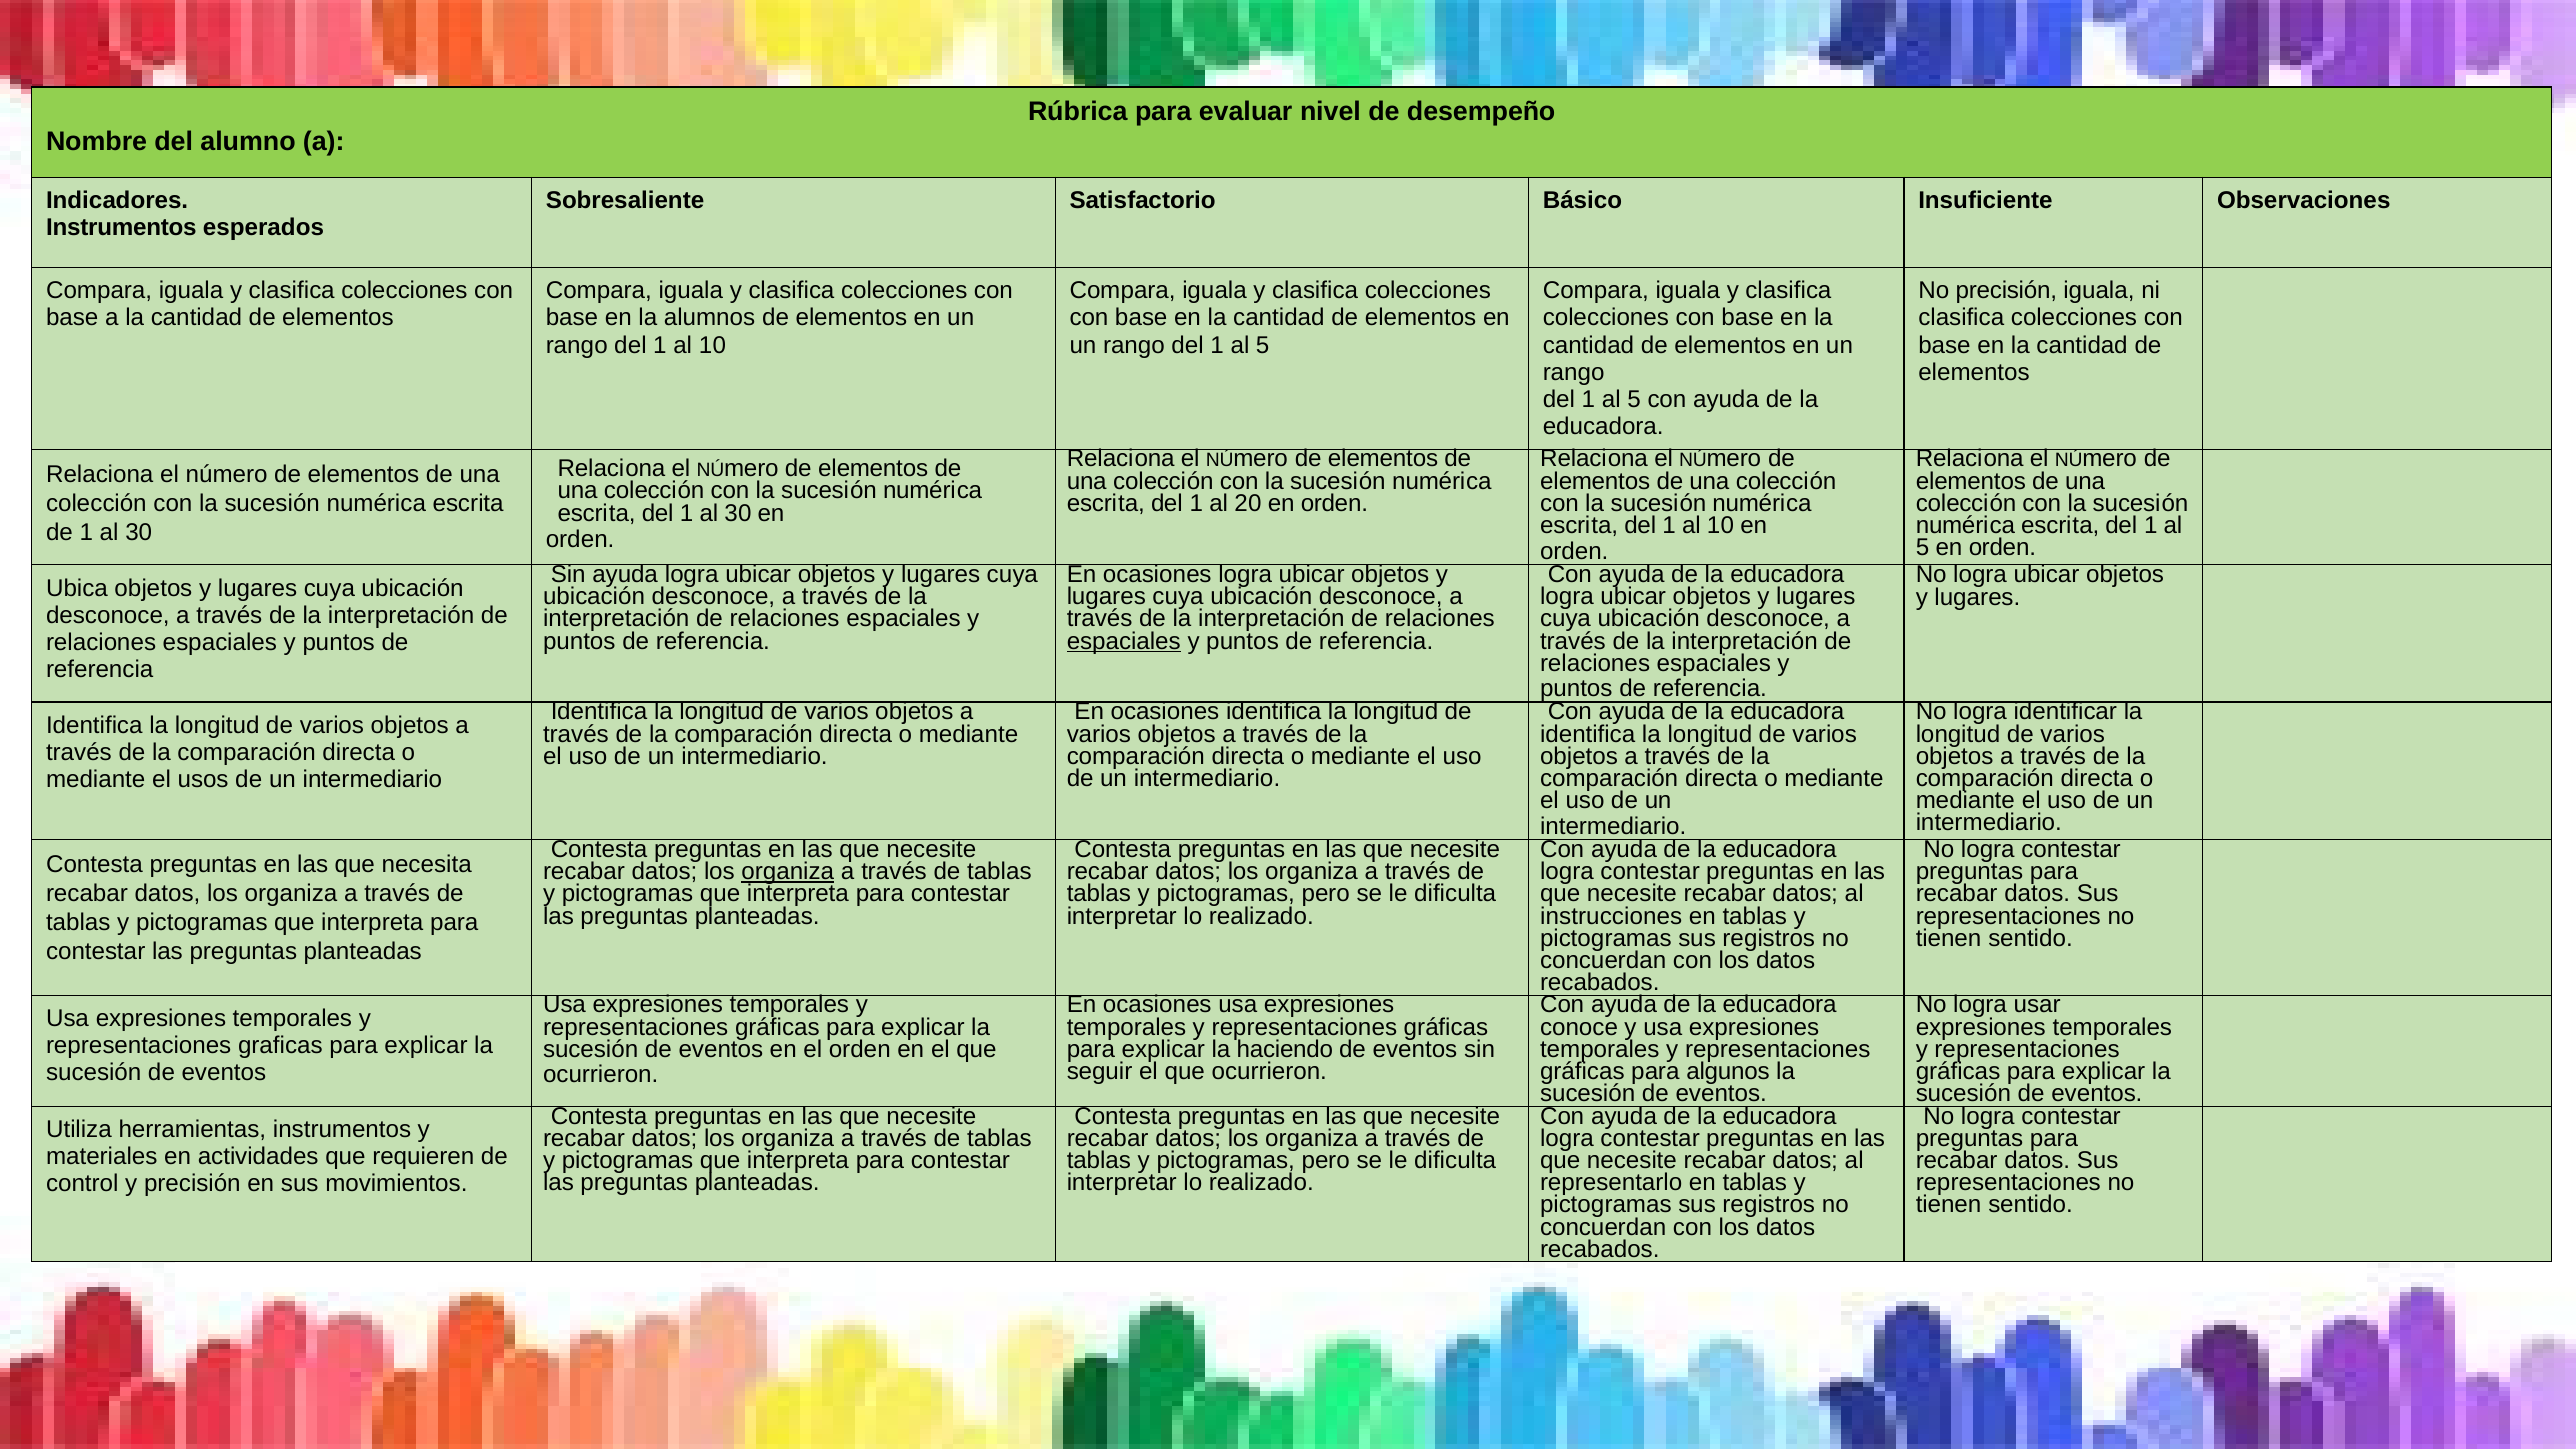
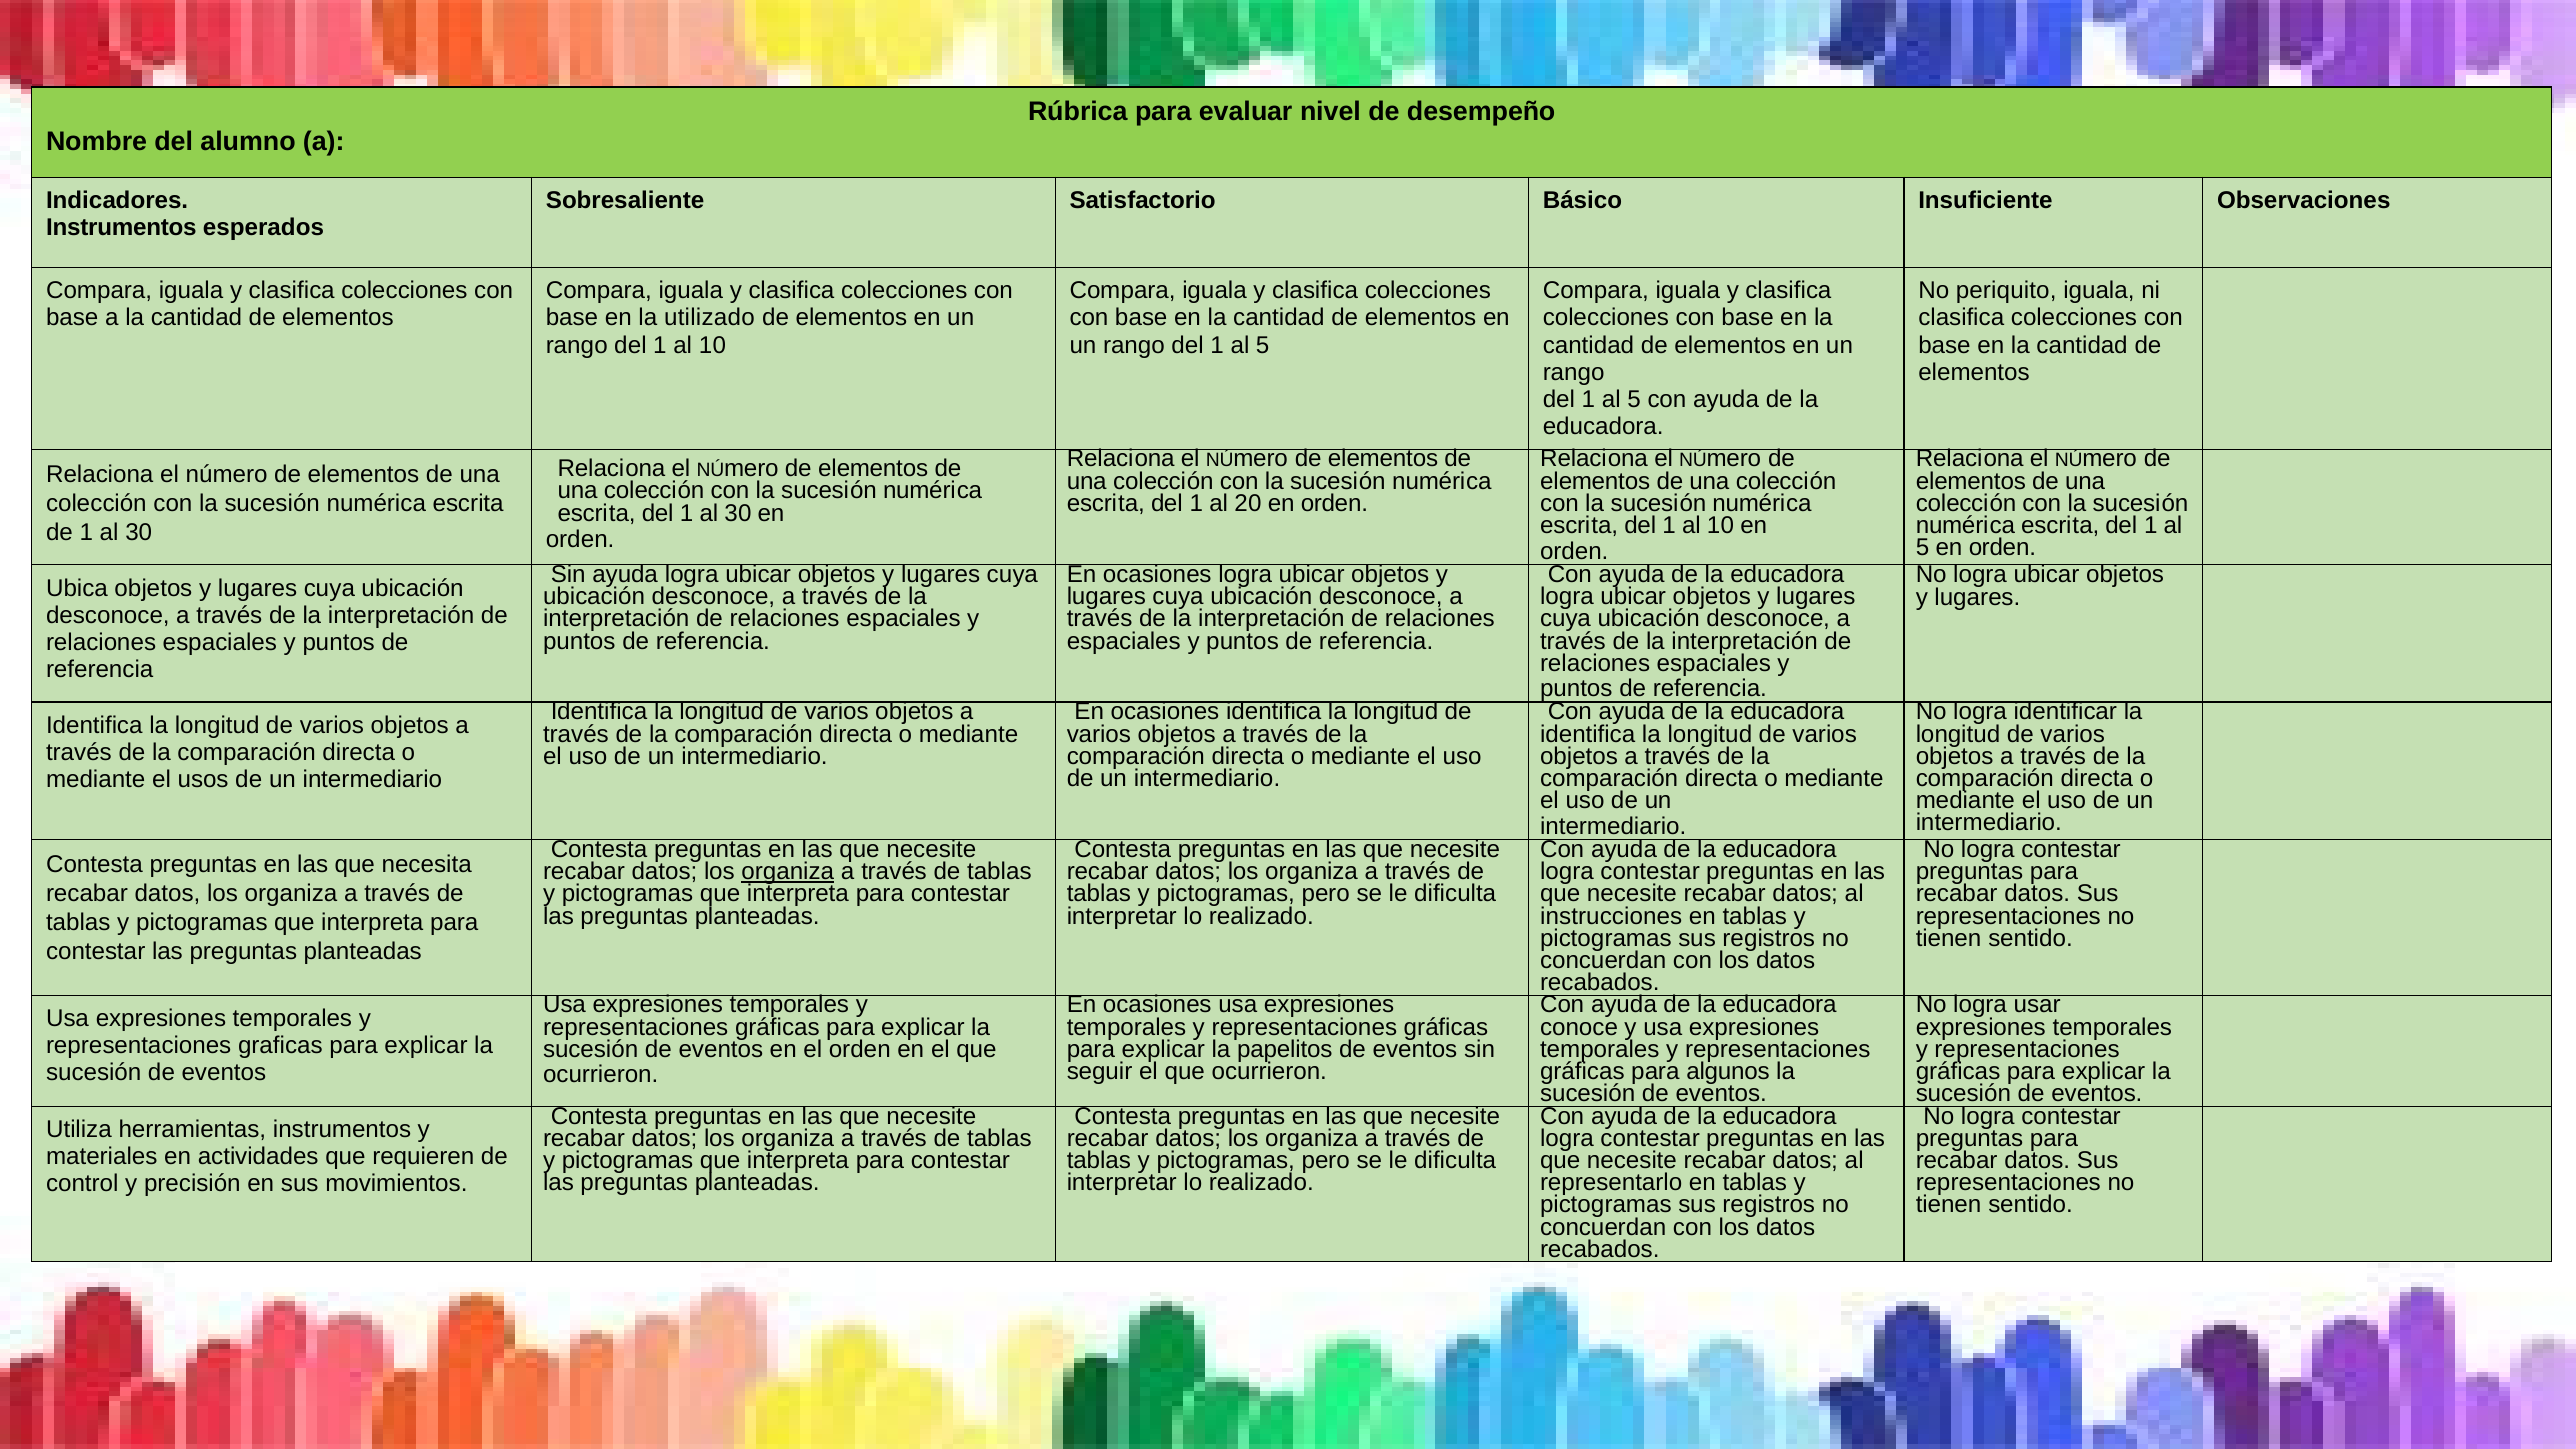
No precisión: precisión -> periquito
alumnos: alumnos -> utilizado
espaciales at (1124, 641) underline: present -> none
haciendo: haciendo -> papelitos
